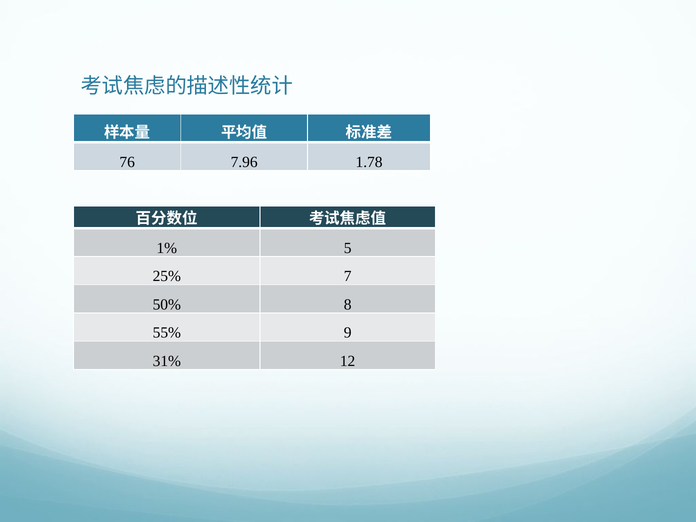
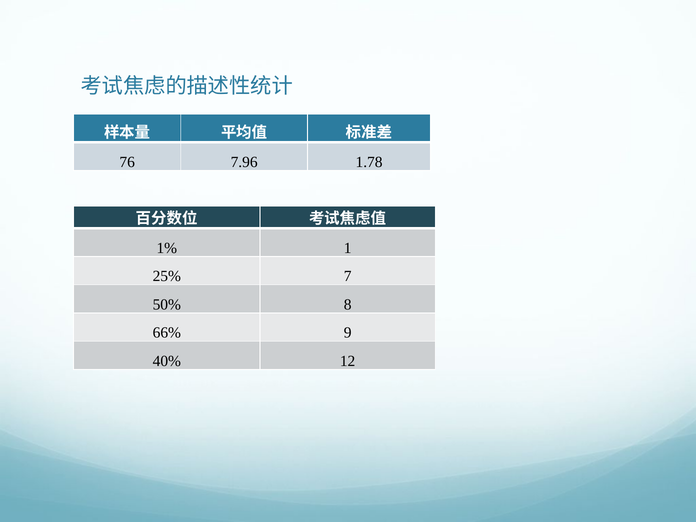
5: 5 -> 1
55%: 55% -> 66%
31%: 31% -> 40%
